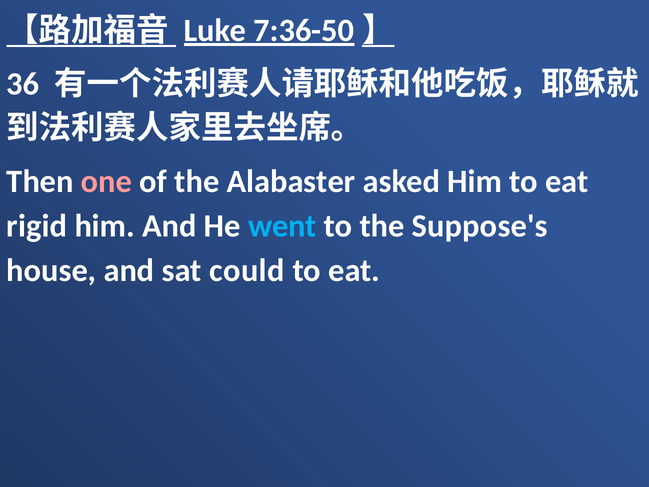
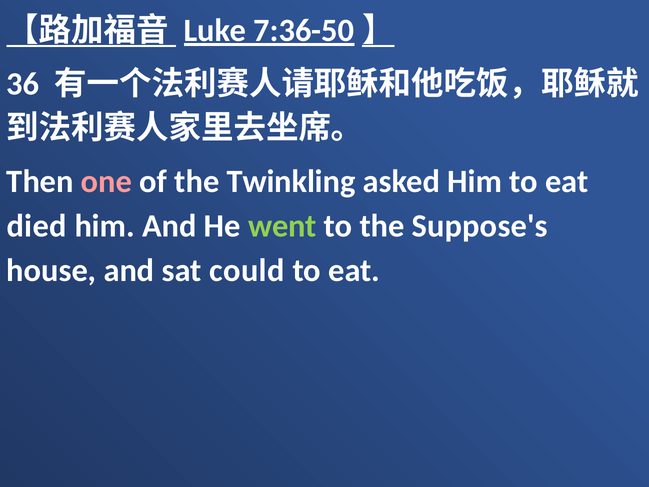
Alabaster: Alabaster -> Twinkling
rigid: rigid -> died
went colour: light blue -> light green
